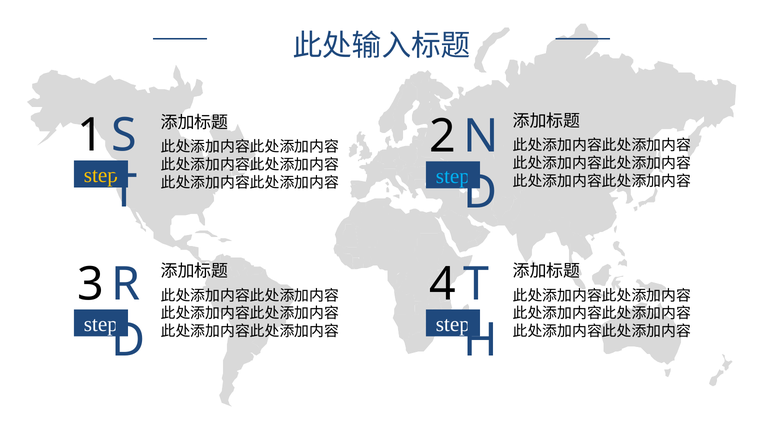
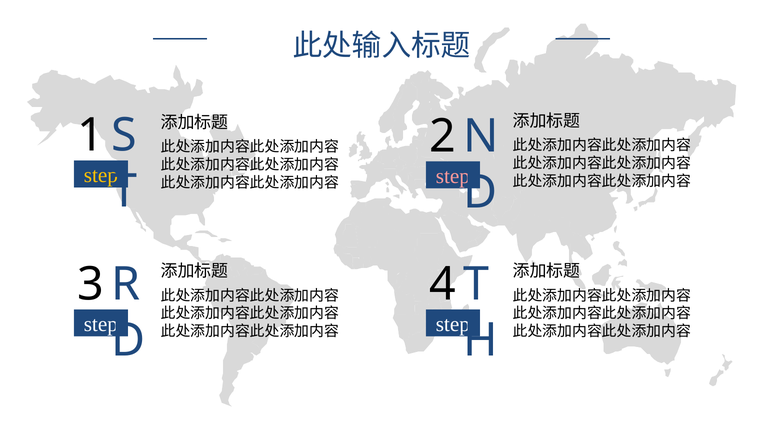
step at (453, 176) colour: light blue -> pink
